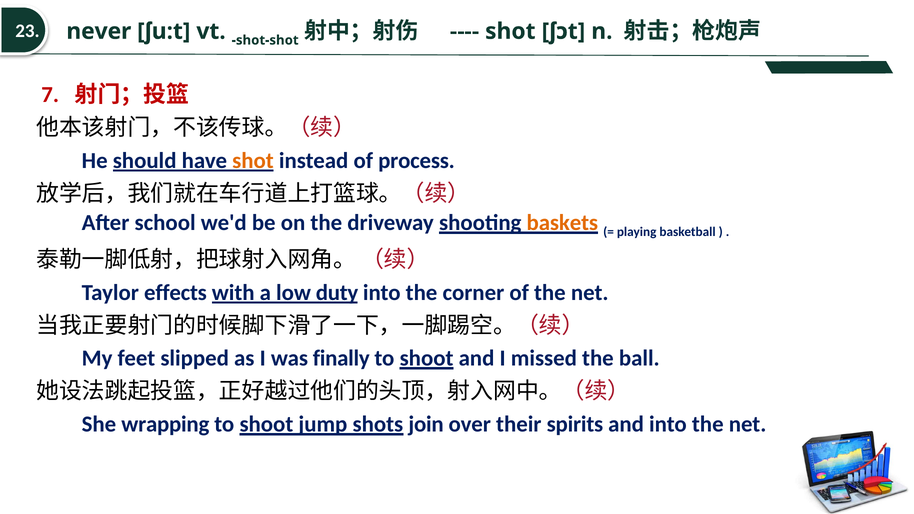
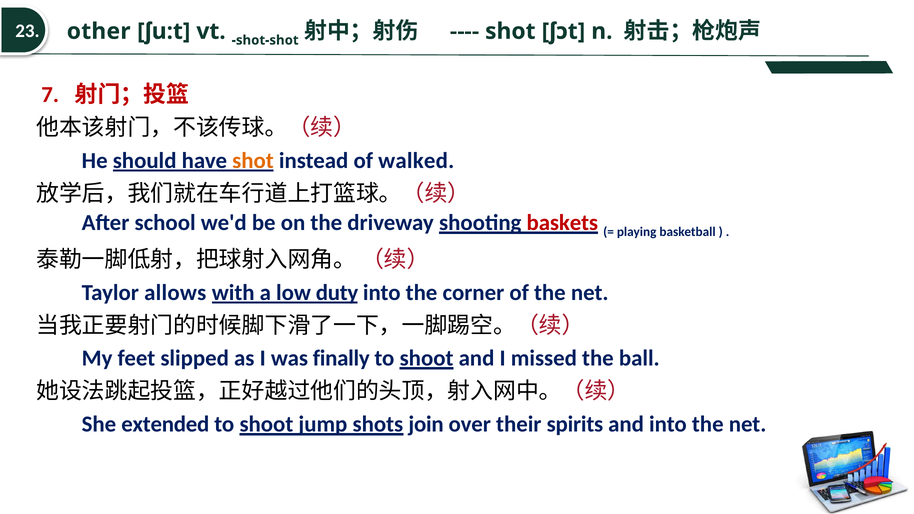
never: never -> other
process: process -> walked
baskets colour: orange -> red
effects: effects -> allows
wrapping: wrapping -> extended
